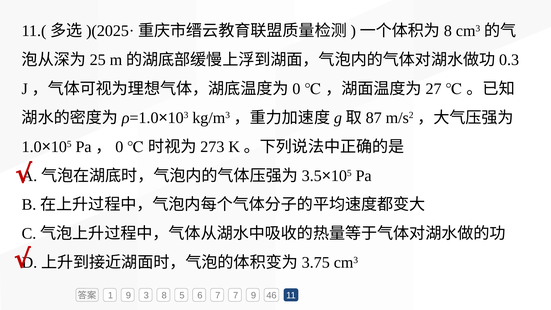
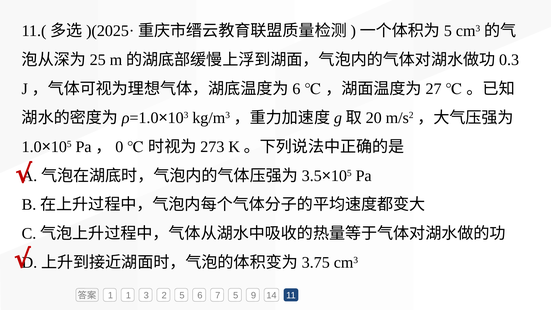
8 at (448, 31): 8 -> 5
0 at (296, 89): 0 -> 6
87: 87 -> 20
1 9: 9 -> 1
3 8: 8 -> 2
7 7: 7 -> 5
46: 46 -> 14
